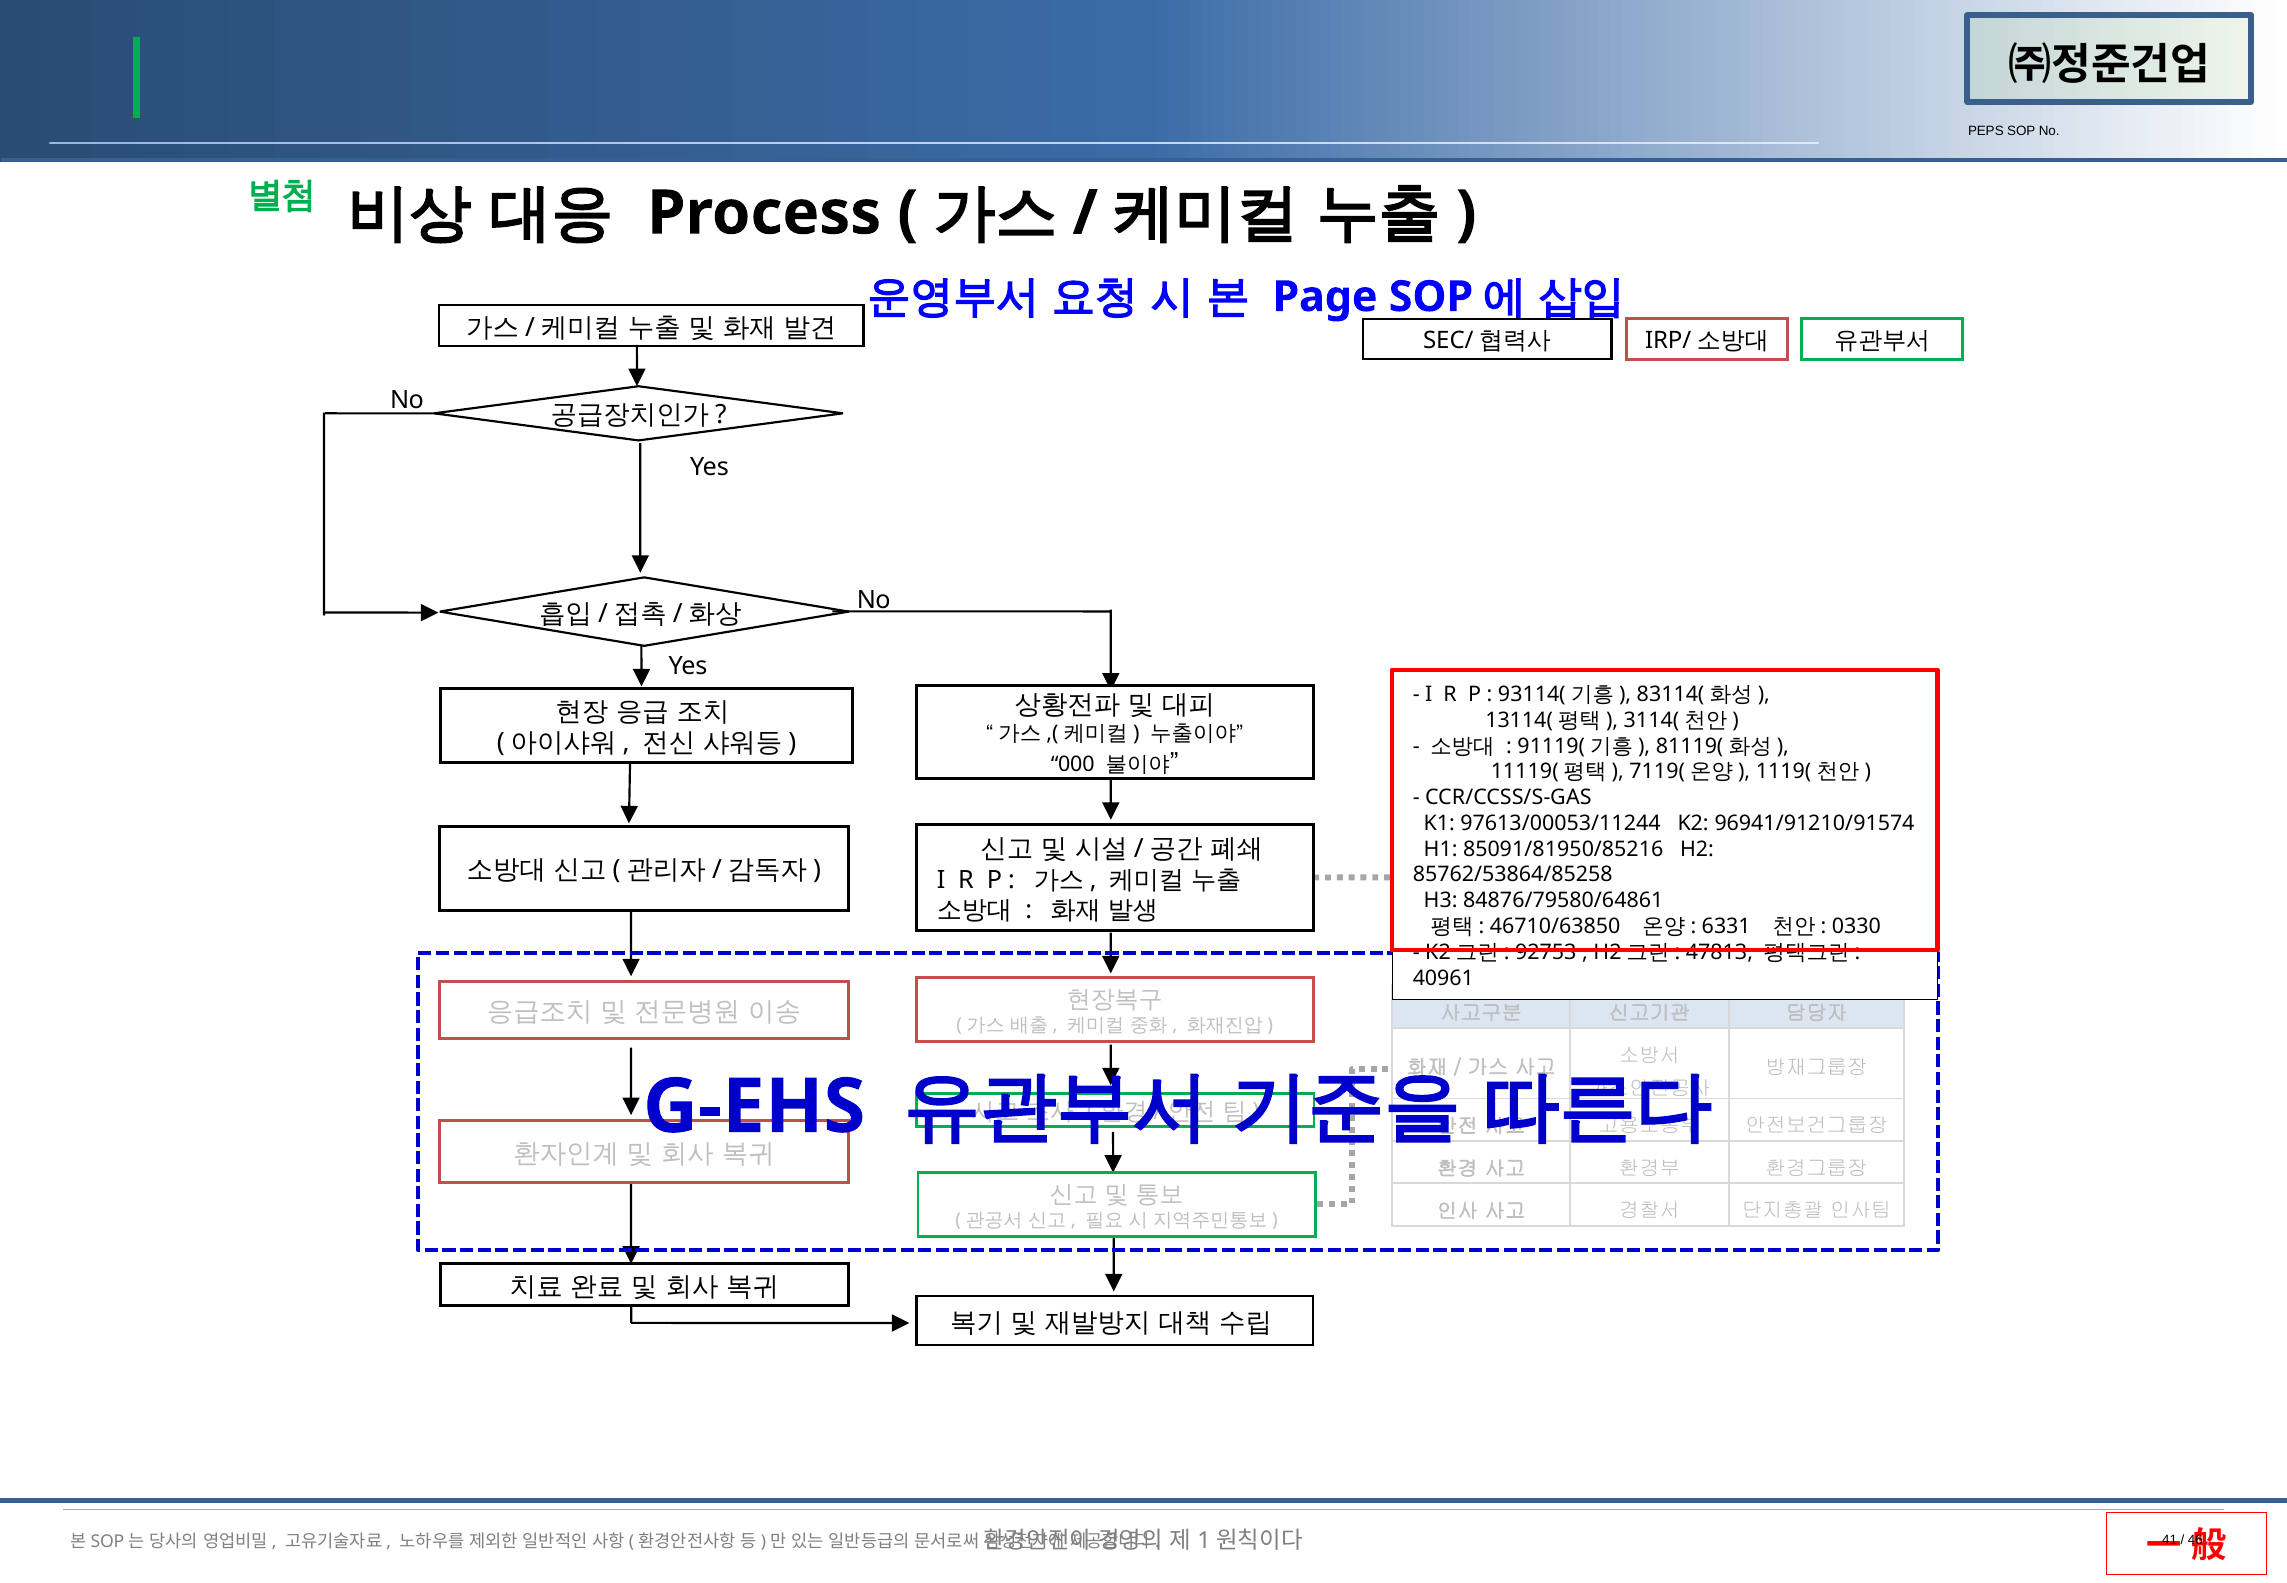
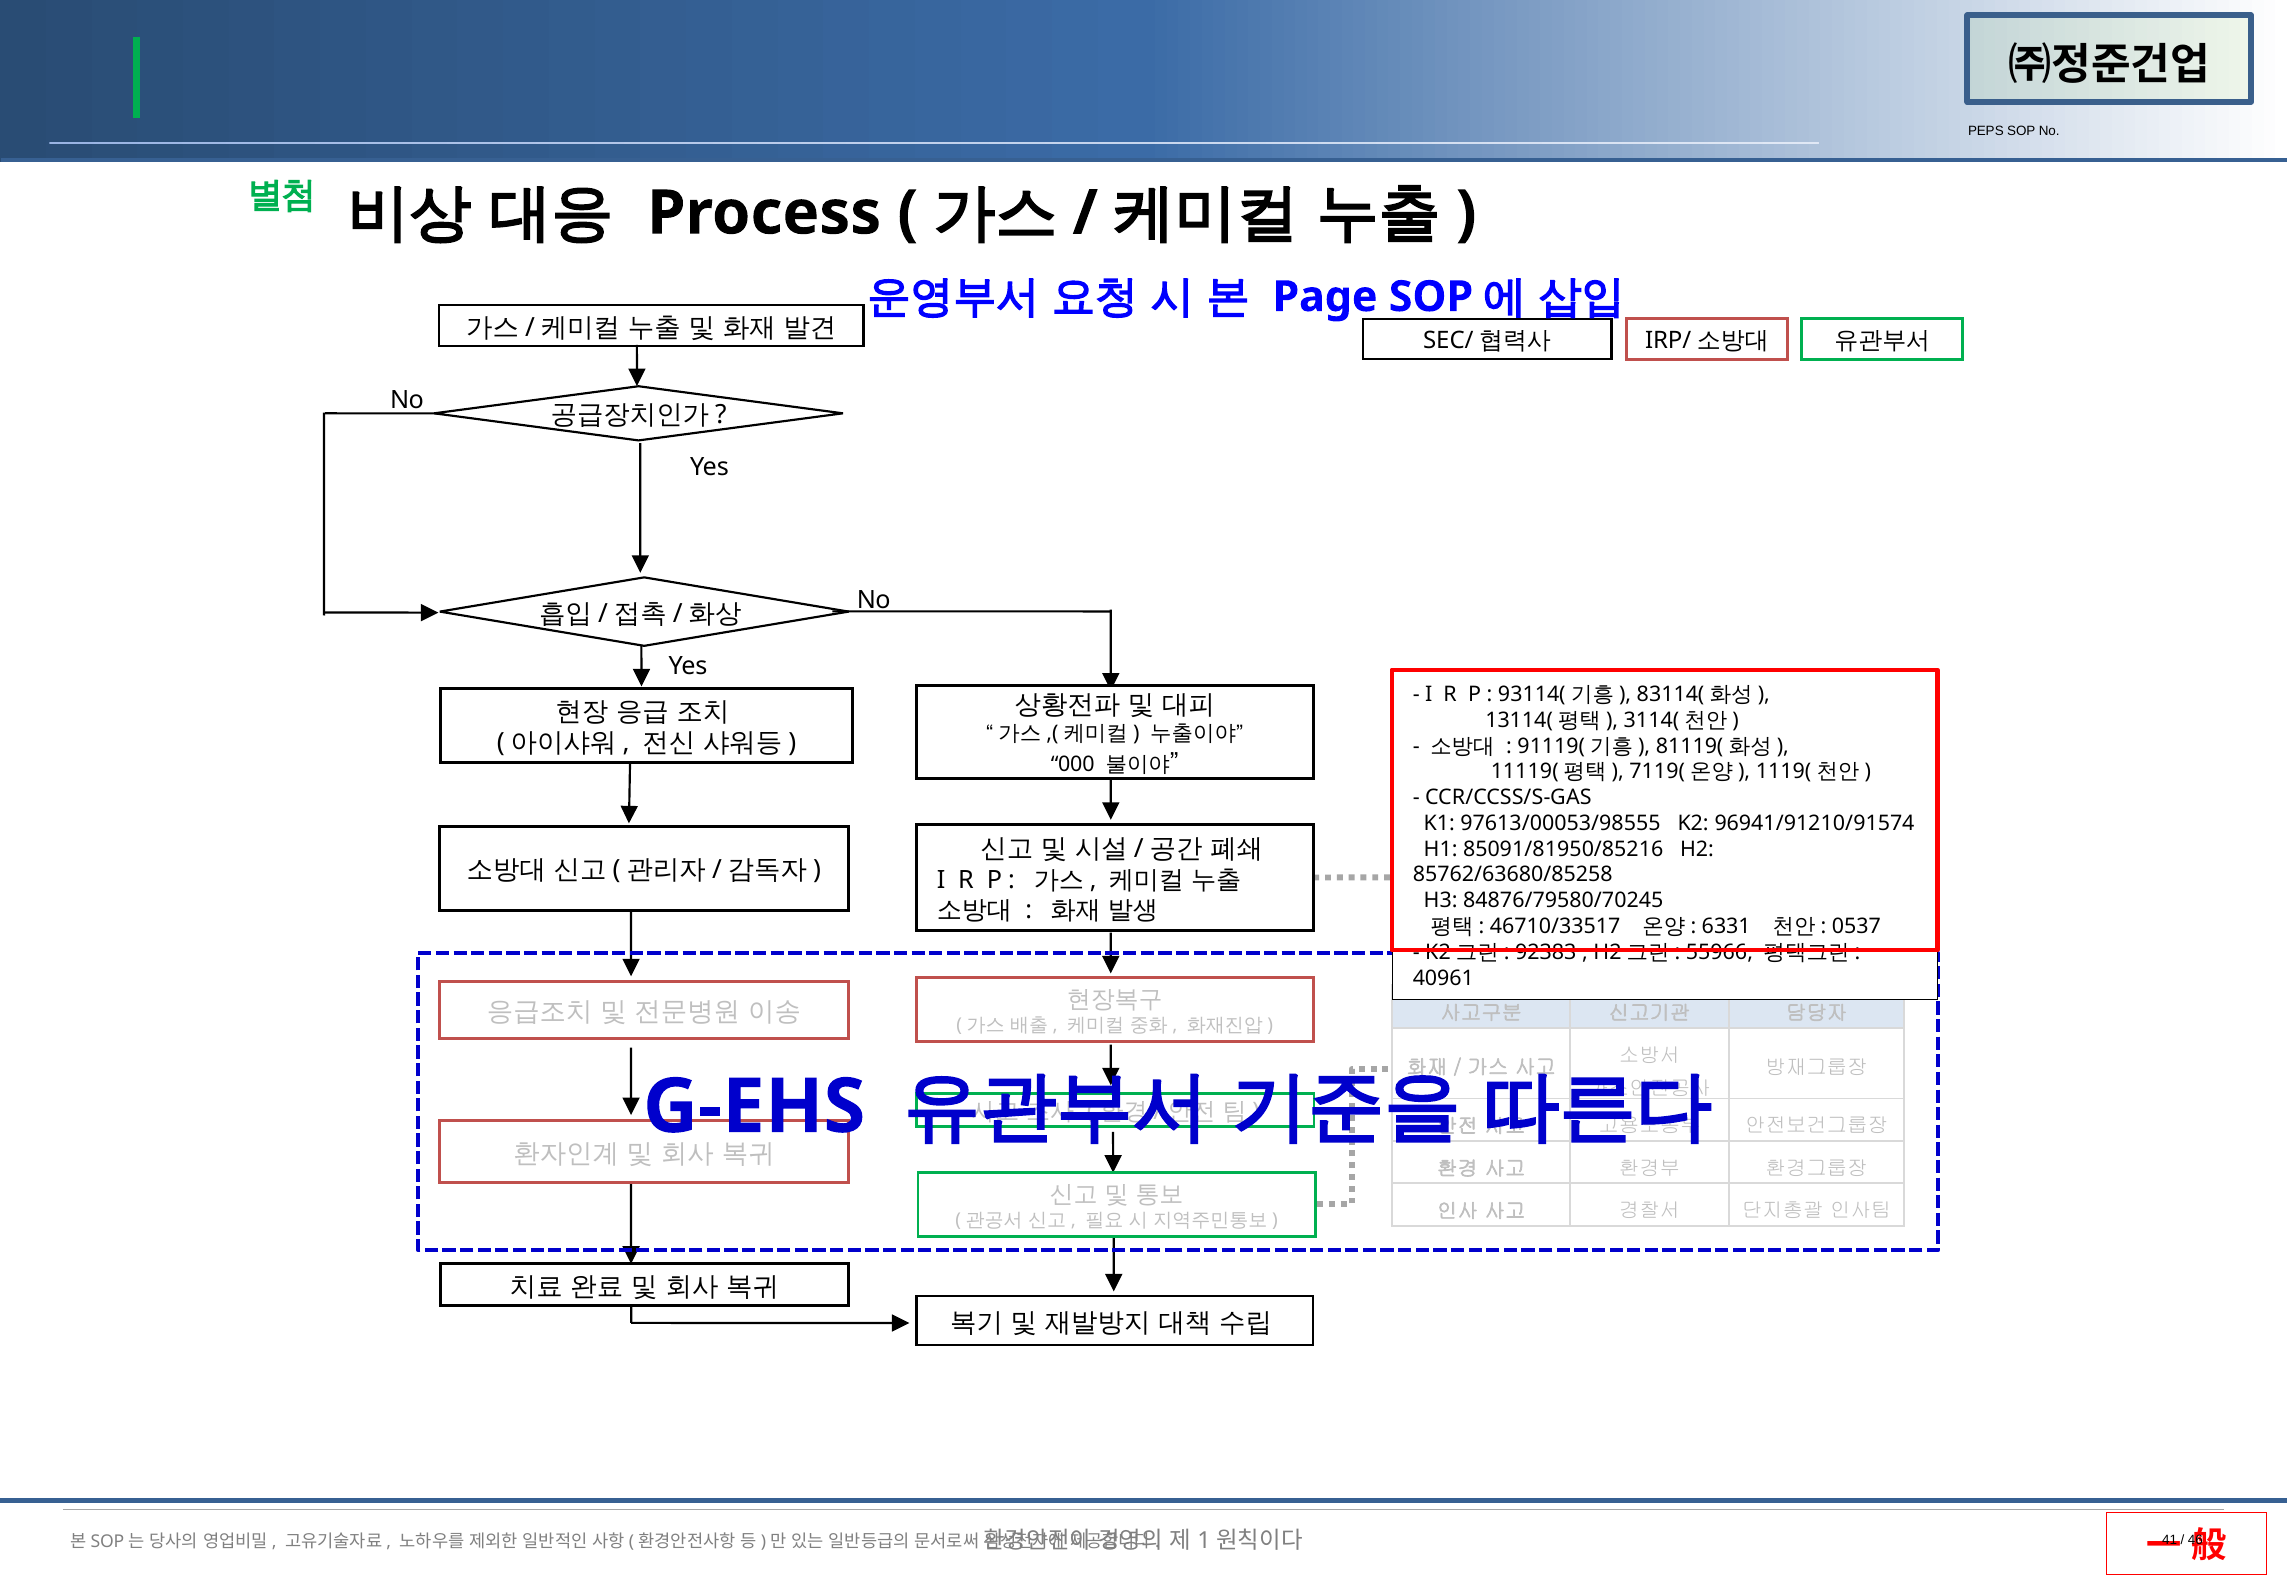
97613/00053/11244: 97613/00053/11244 -> 97613/00053/98555
85762/53864/85258: 85762/53864/85258 -> 85762/63680/85258
84876/79580/64861: 84876/79580/64861 -> 84876/79580/70245
46710/63850: 46710/63850 -> 46710/33517
0330: 0330 -> 0537
92753: 92753 -> 92383
47813: 47813 -> 55966
